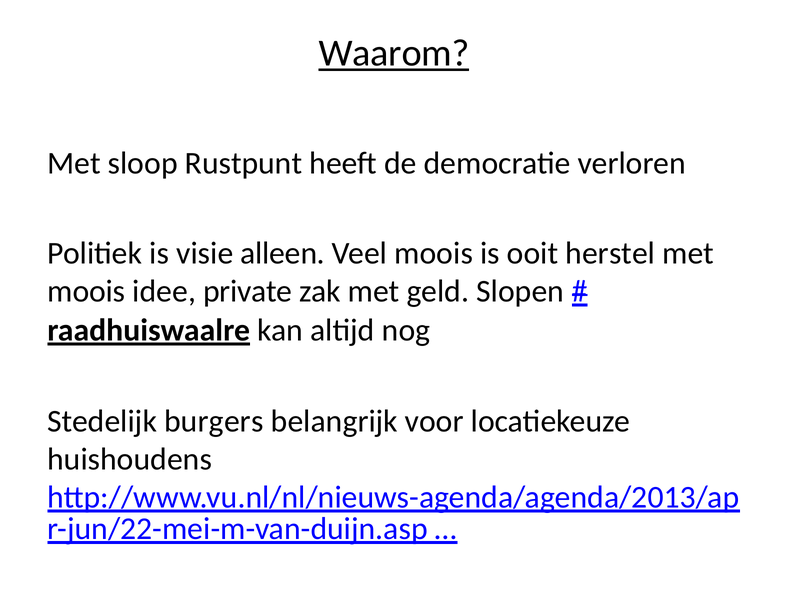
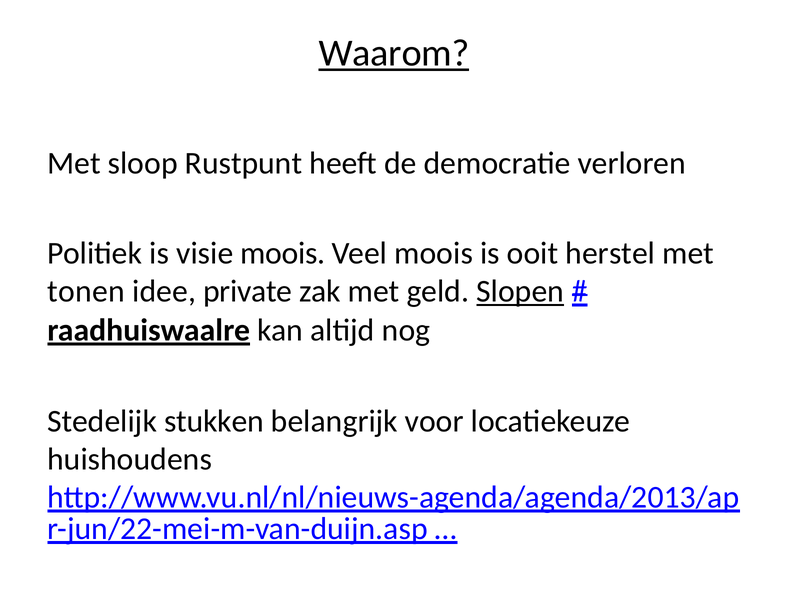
visie alleen: alleen -> moois
moois at (86, 291): moois -> tonen
Slopen underline: none -> present
burgers: burgers -> stukken
